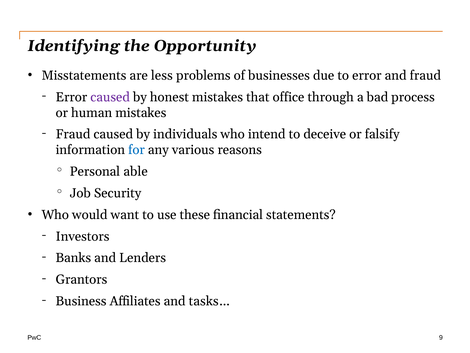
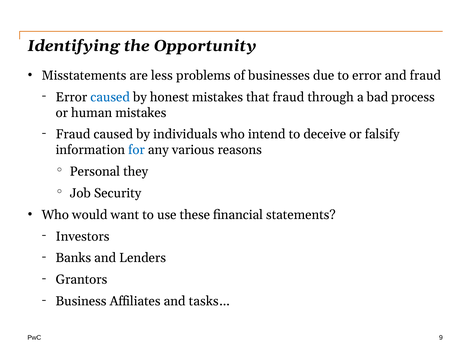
caused at (110, 97) colour: purple -> blue
that office: office -> fraud
able: able -> they
